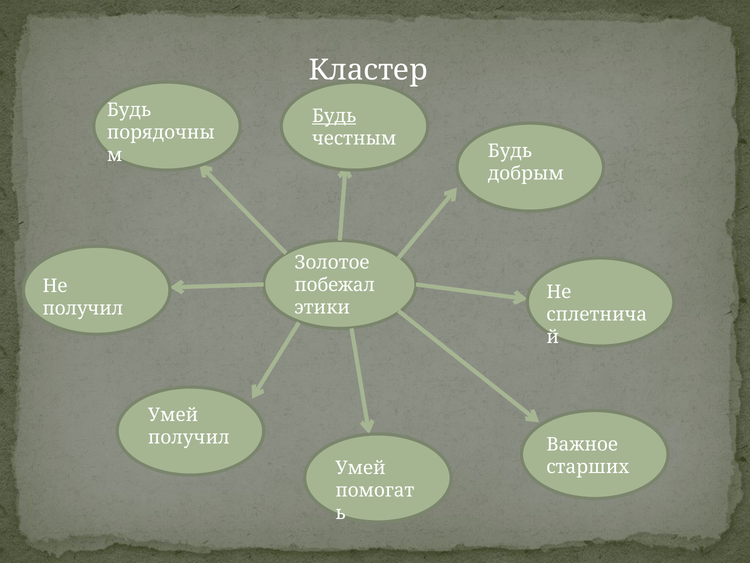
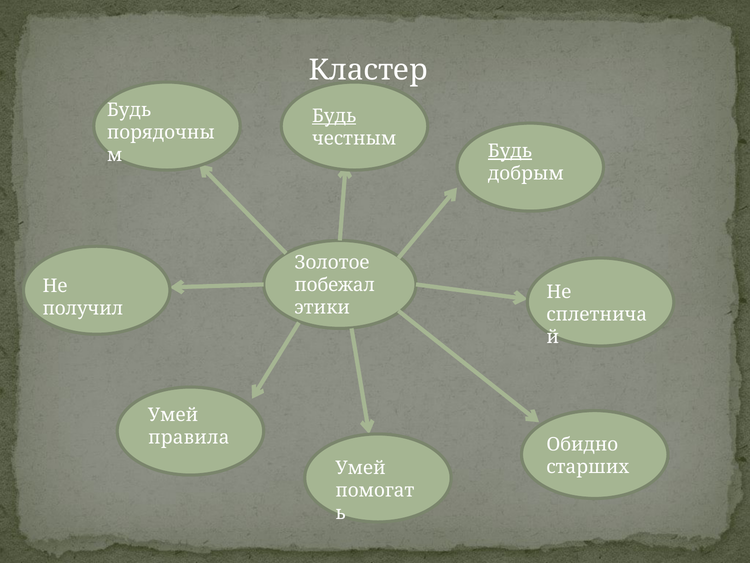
Будь at (510, 151) underline: none -> present
получил at (189, 437): получил -> правила
Важное: Важное -> Обидно
